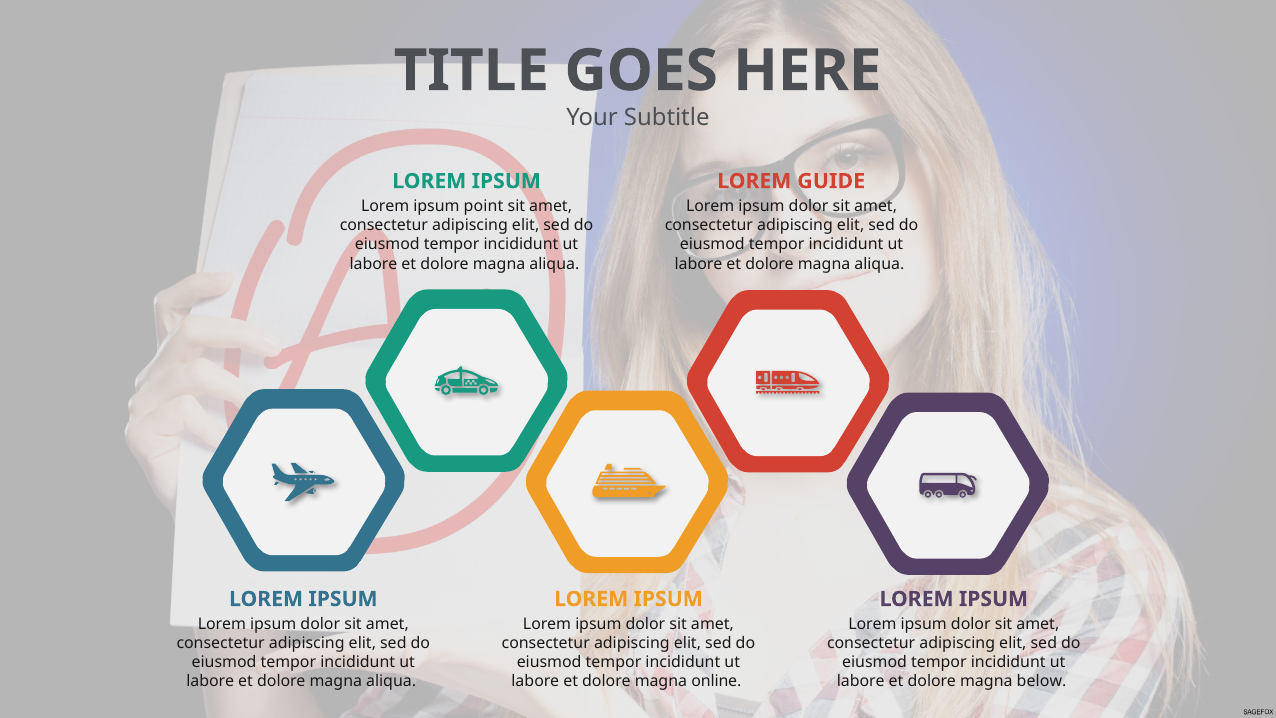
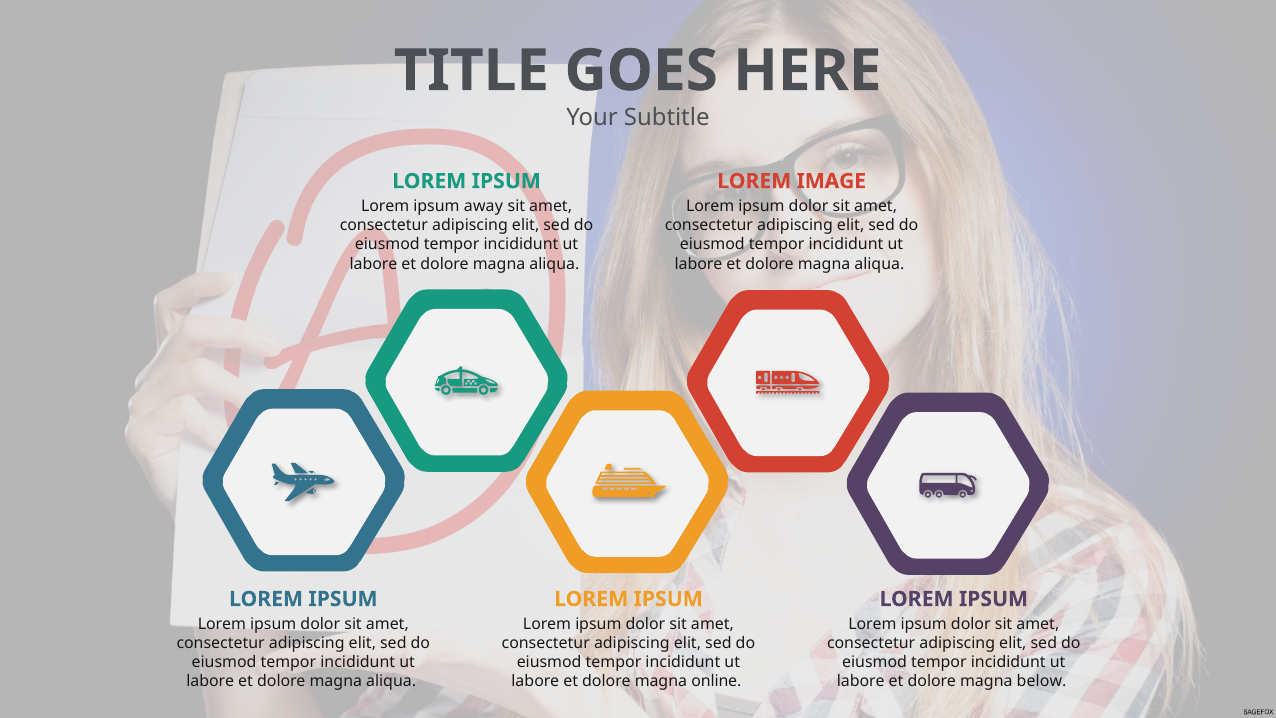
GUIDE: GUIDE -> IMAGE
point: point -> away
